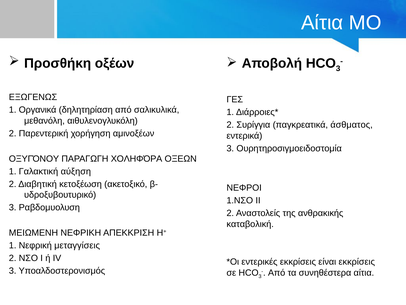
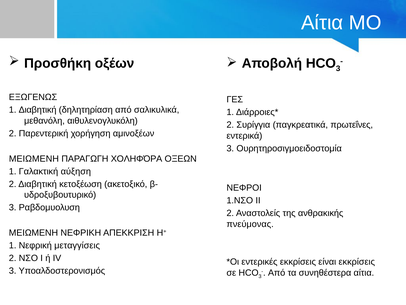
1 Οργανικά: Οργανικά -> Διαβητική
άσθματος: άσθματος -> πρωτεΐνες
ΟΞΥΓΌΝΟΥ at (34, 159): ΟΞΥΓΌΝΟΥ -> ΜΕΙΩΜΕΝΗ
καταβολική: καταβολική -> πνεύμονας
